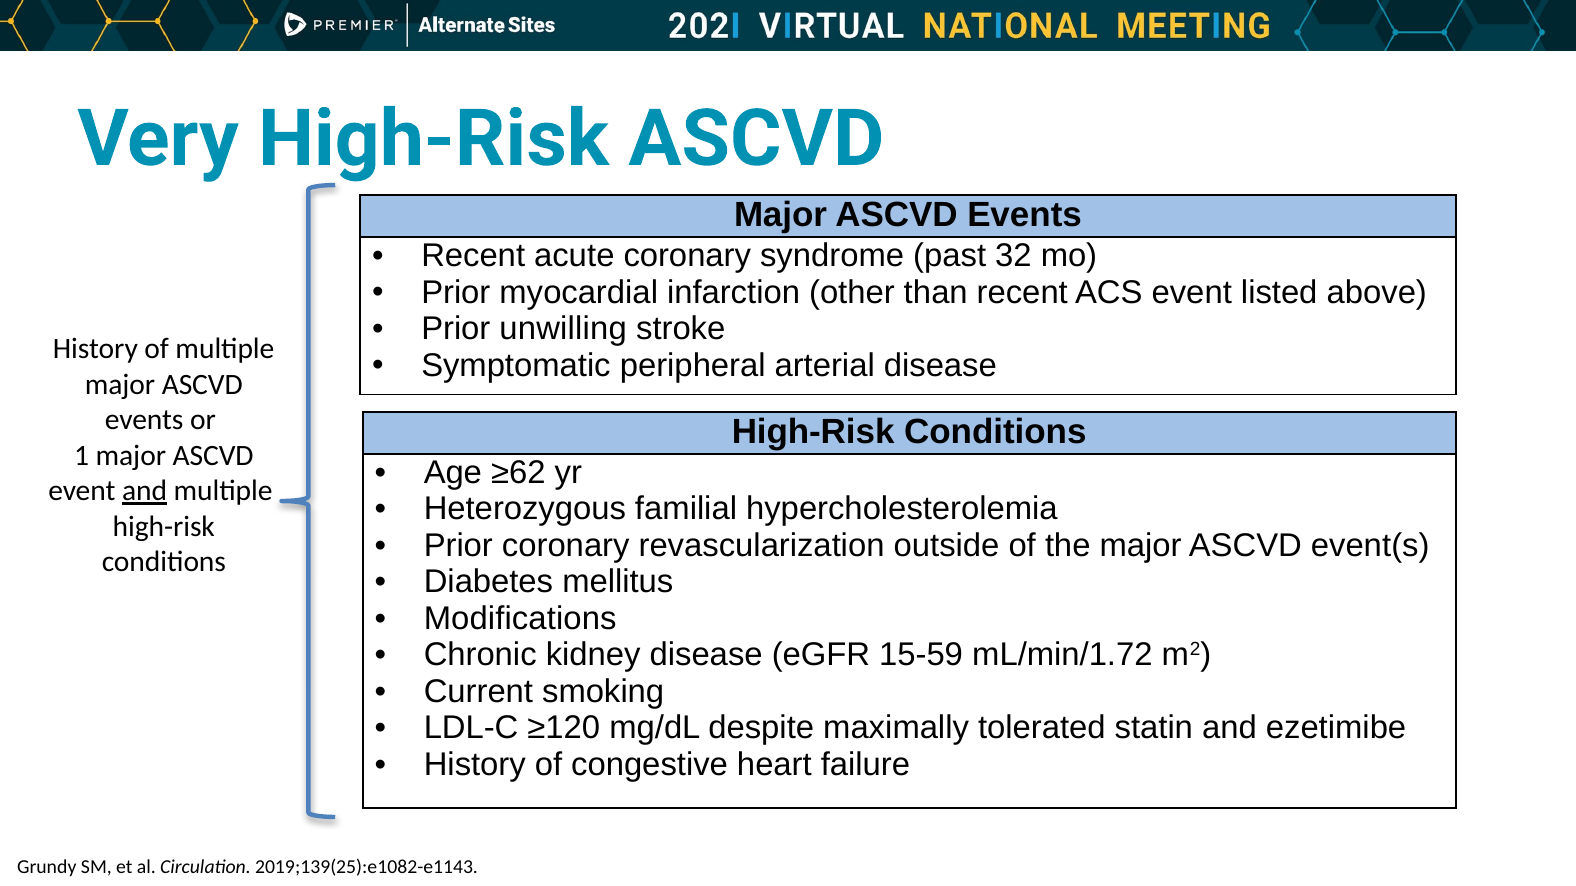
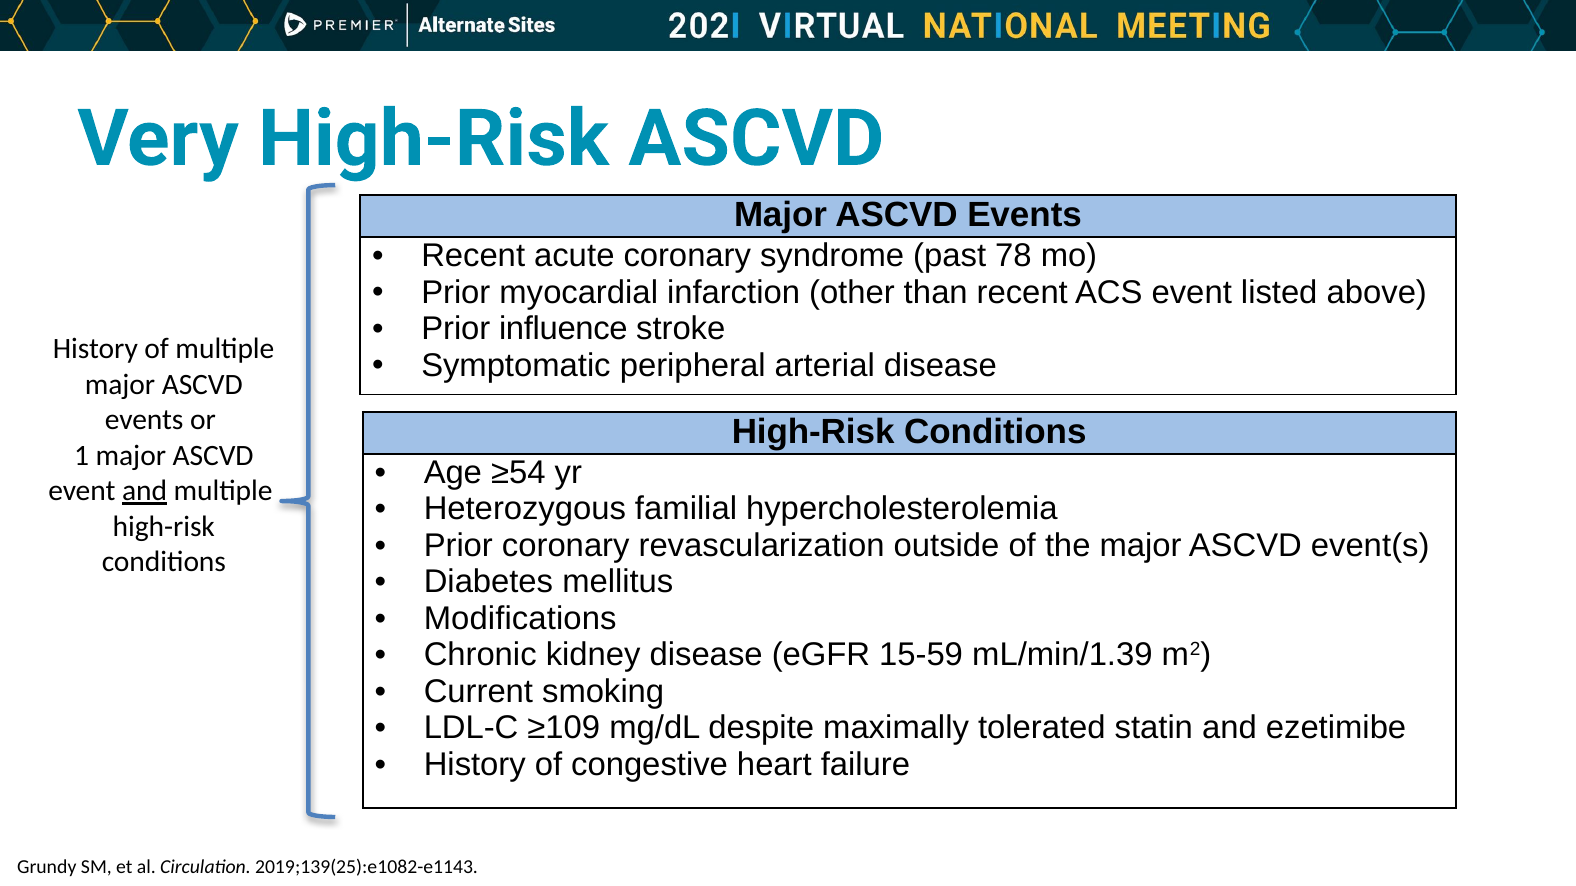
32: 32 -> 78
unwilling: unwilling -> influence
≥62: ≥62 -> ≥54
mL/min/1.72: mL/min/1.72 -> mL/min/1.39
≥120: ≥120 -> ≥109
